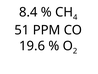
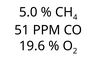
8.4: 8.4 -> 5.0
